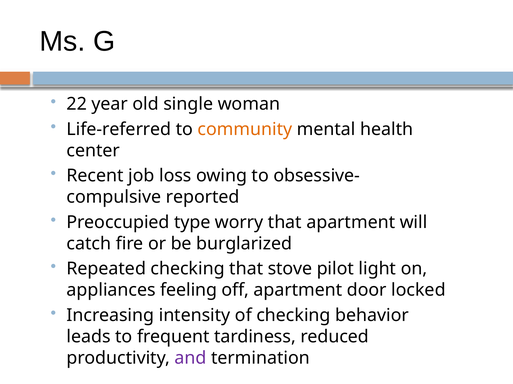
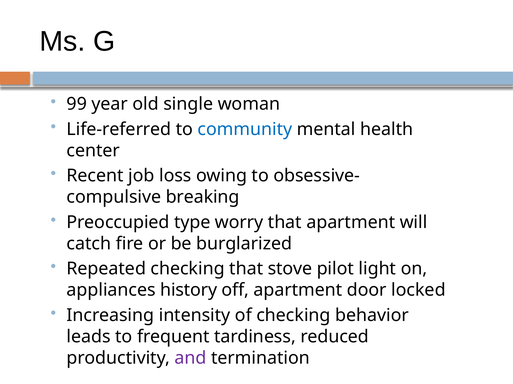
22: 22 -> 99
community colour: orange -> blue
reported: reported -> breaking
feeling: feeling -> history
